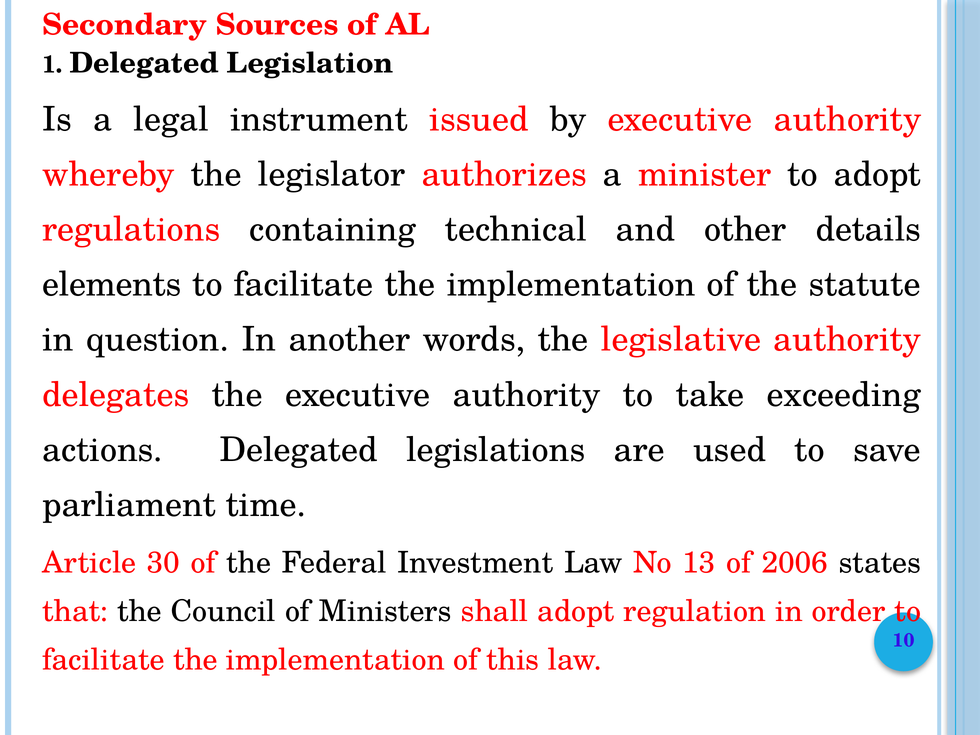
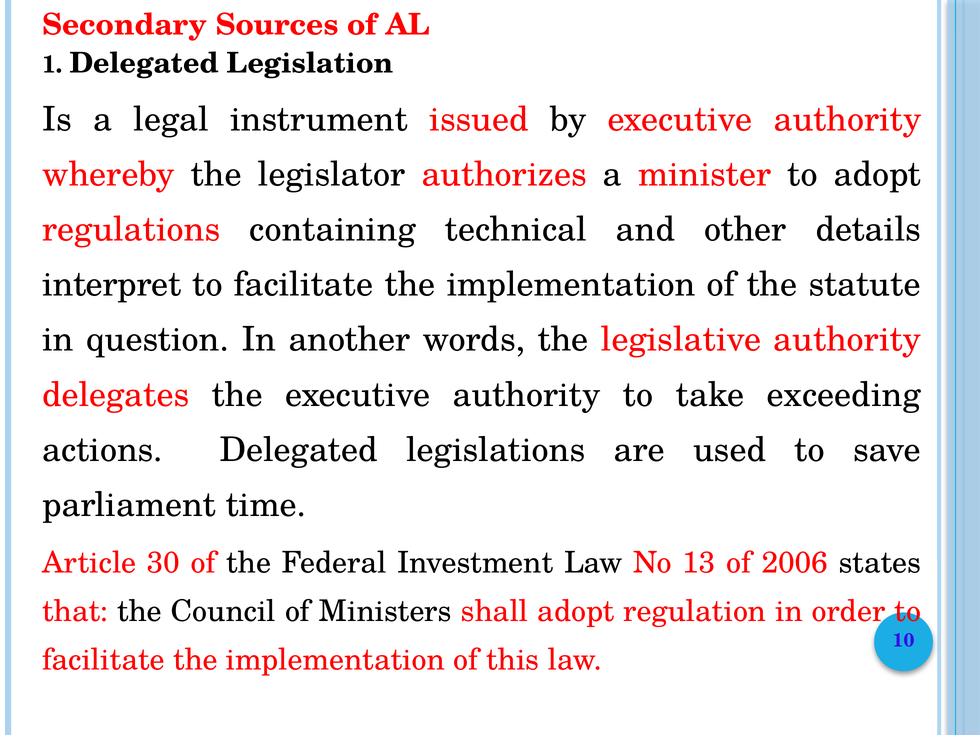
elements: elements -> interpret
